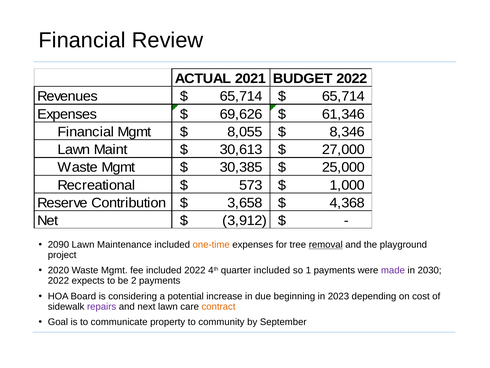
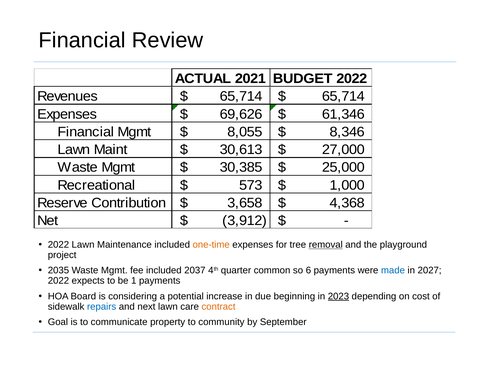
2090 at (58, 244): 2090 -> 2022
2020: 2020 -> 2035
included 2022: 2022 -> 2037
quarter included: included -> common
1: 1 -> 6
made colour: purple -> blue
2030: 2030 -> 2027
2: 2 -> 1
2023 underline: none -> present
repairs colour: purple -> blue
